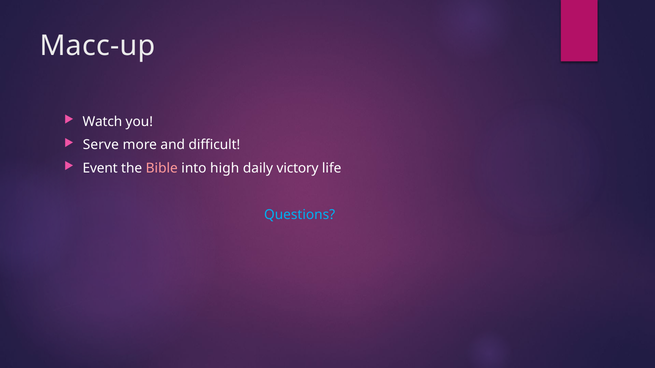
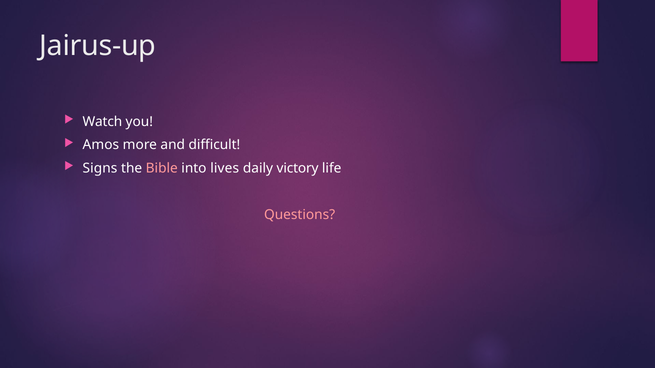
Macc-up: Macc-up -> Jairus-up
Serve: Serve -> Amos
Event: Event -> Signs
high: high -> lives
Questions colour: light blue -> pink
